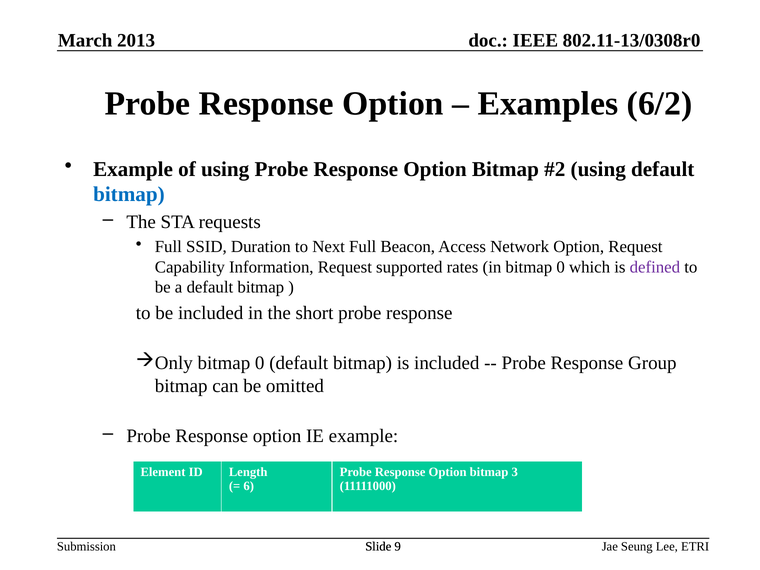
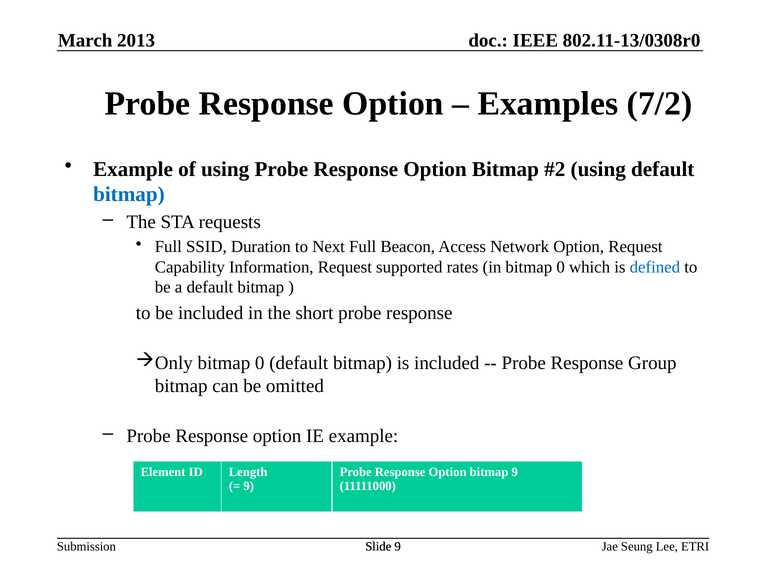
6/2: 6/2 -> 7/2
defined colour: purple -> blue
bitmap 3: 3 -> 9
6 at (249, 486): 6 -> 9
